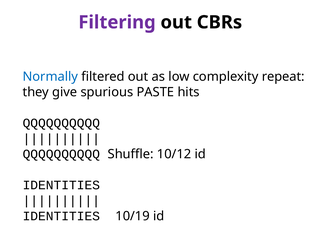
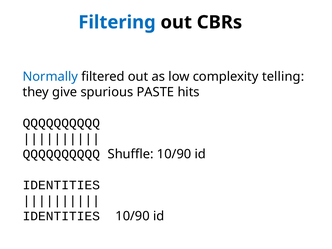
Filtering colour: purple -> blue
repeat: repeat -> telling
Shuffle 10/12: 10/12 -> 10/90
IDENTITIES 10/19: 10/19 -> 10/90
